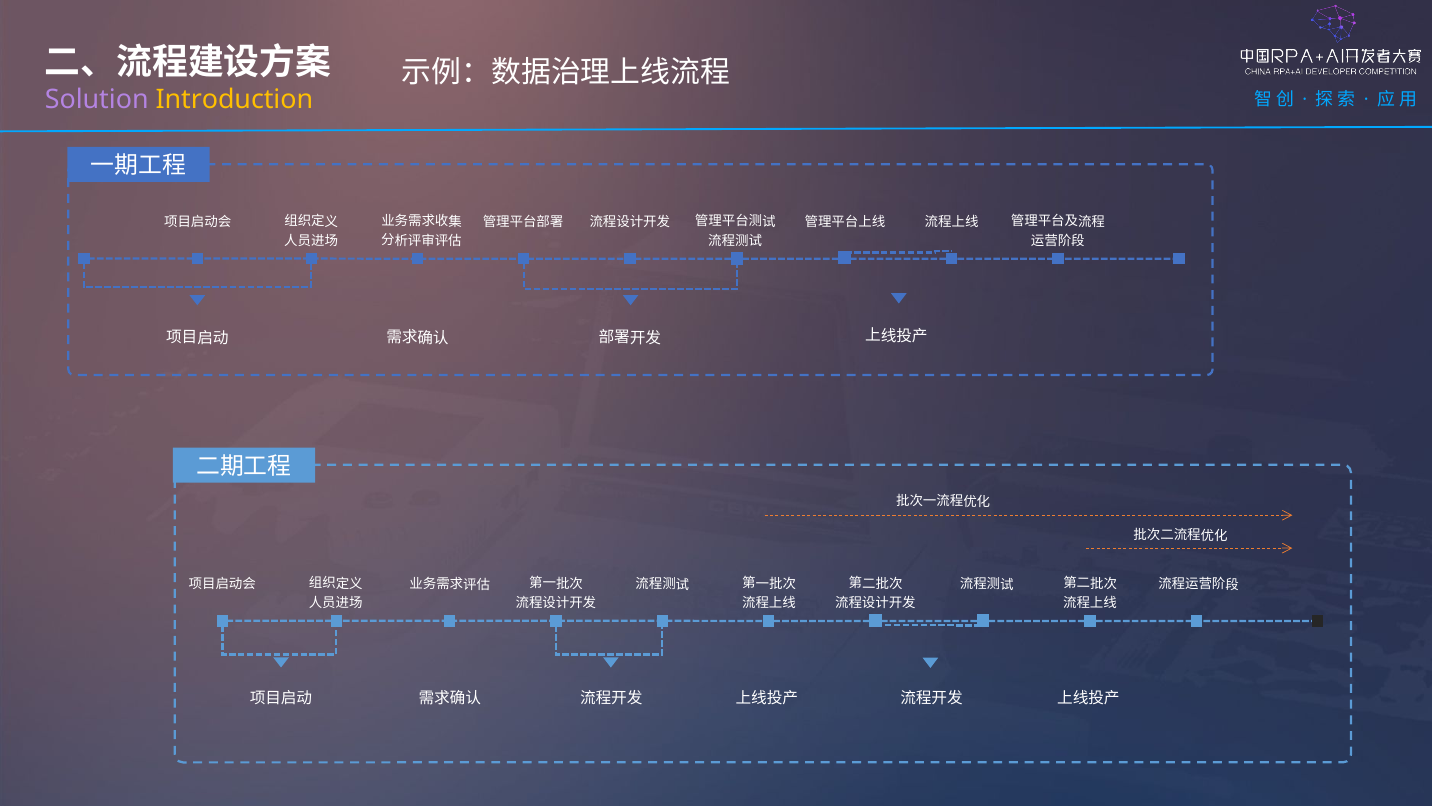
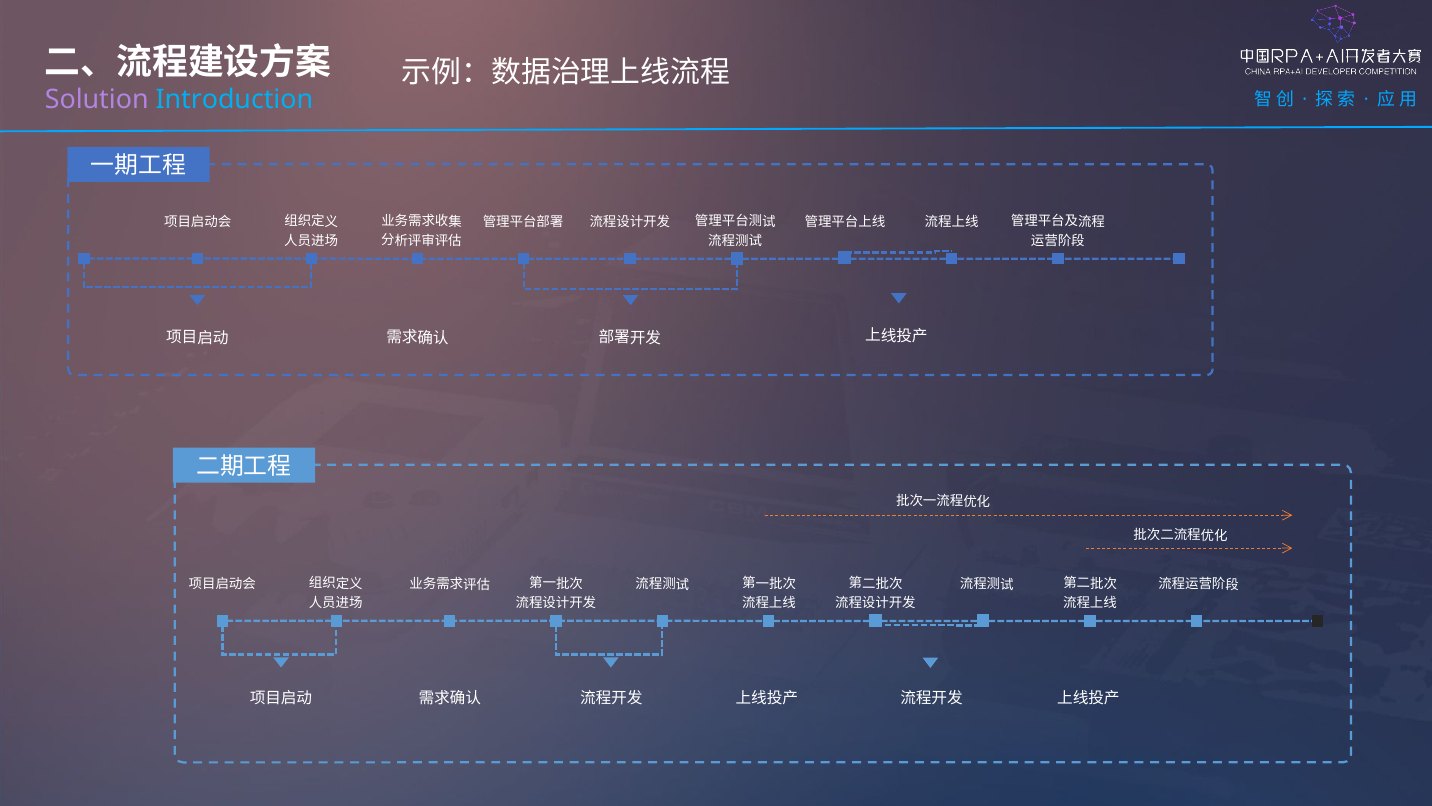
Introduction colour: yellow -> light blue
